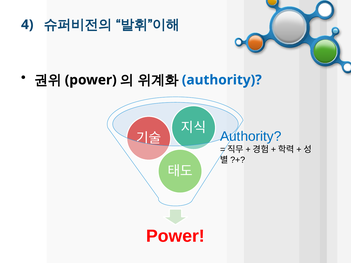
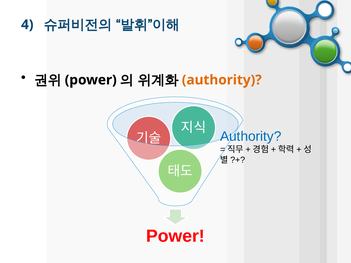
authority at (222, 80) colour: blue -> orange
